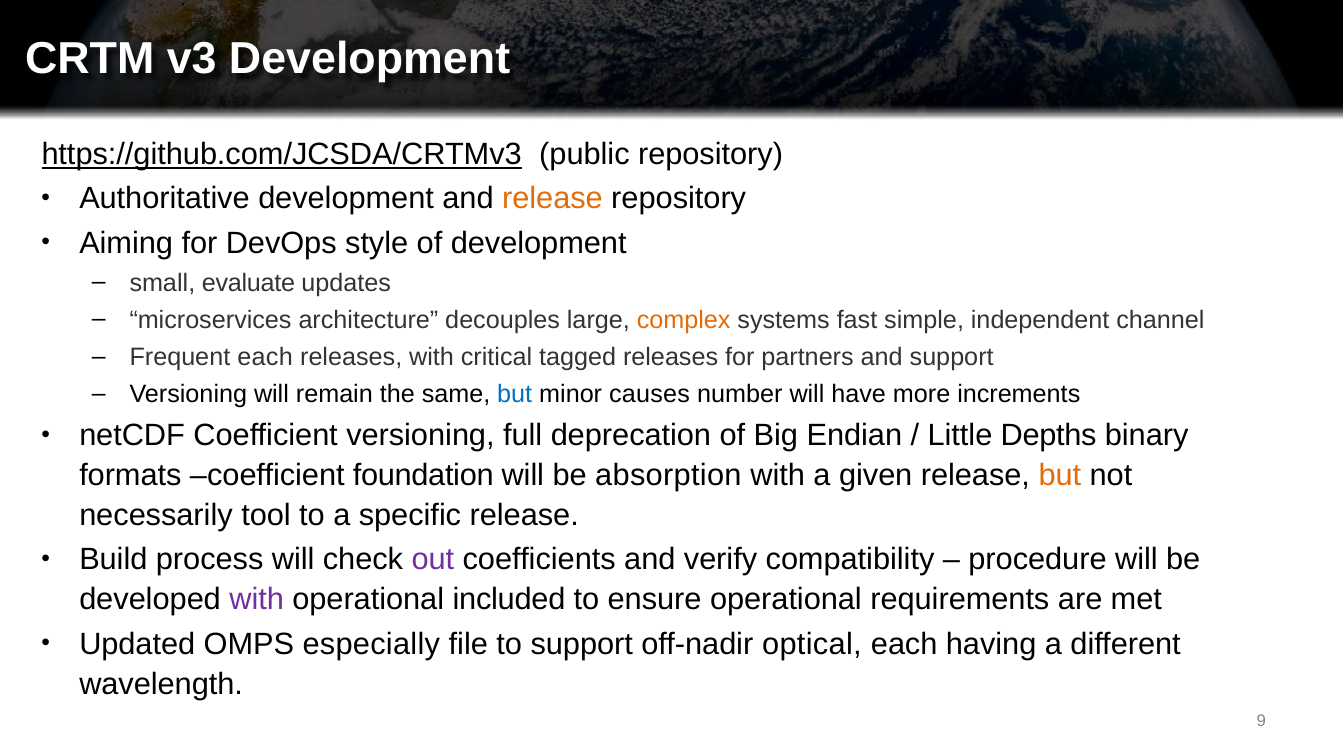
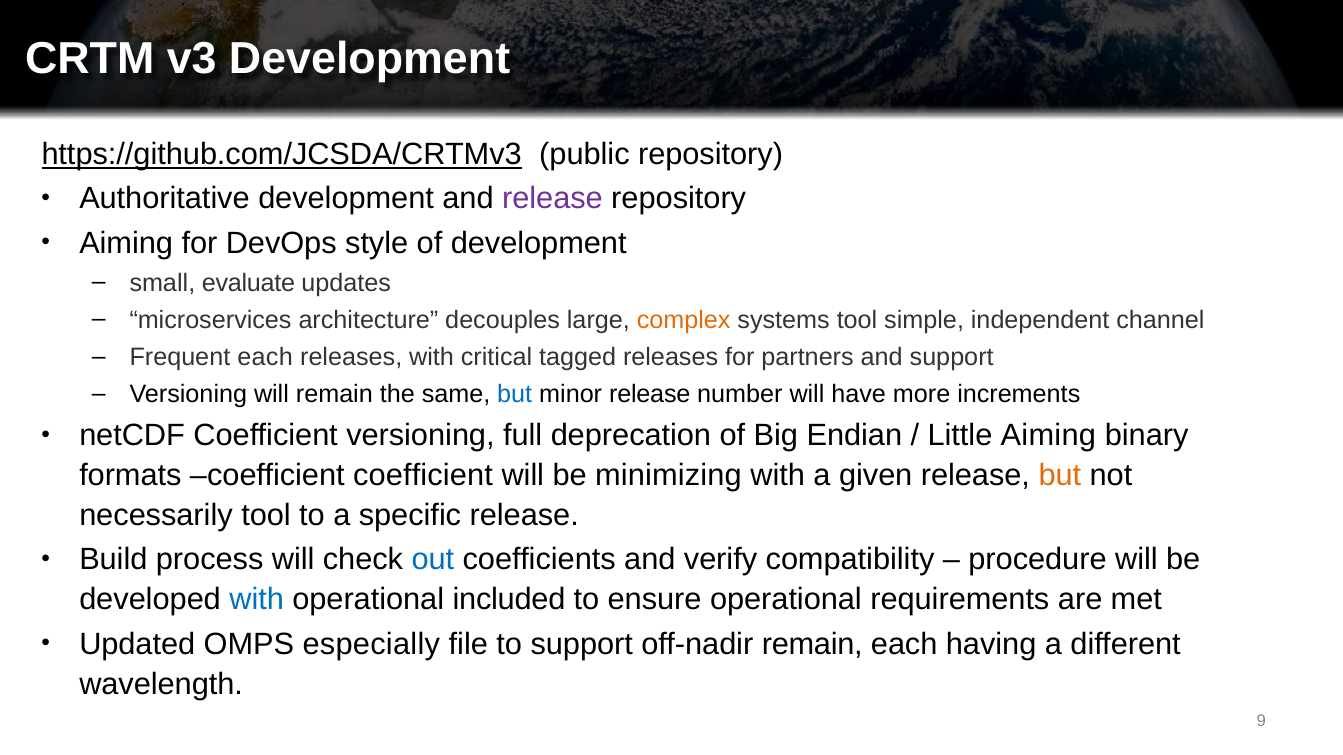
release at (552, 199) colour: orange -> purple
systems fast: fast -> tool
minor causes: causes -> release
Little Depths: Depths -> Aiming
coefficient foundation: foundation -> coefficient
absorption: absorption -> minimizing
out colour: purple -> blue
with at (257, 600) colour: purple -> blue
off-nadir optical: optical -> remain
